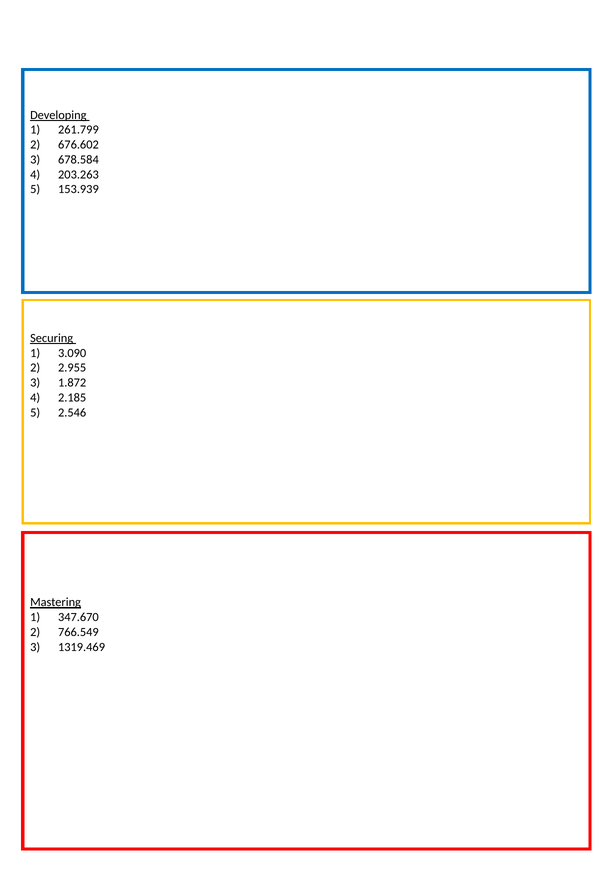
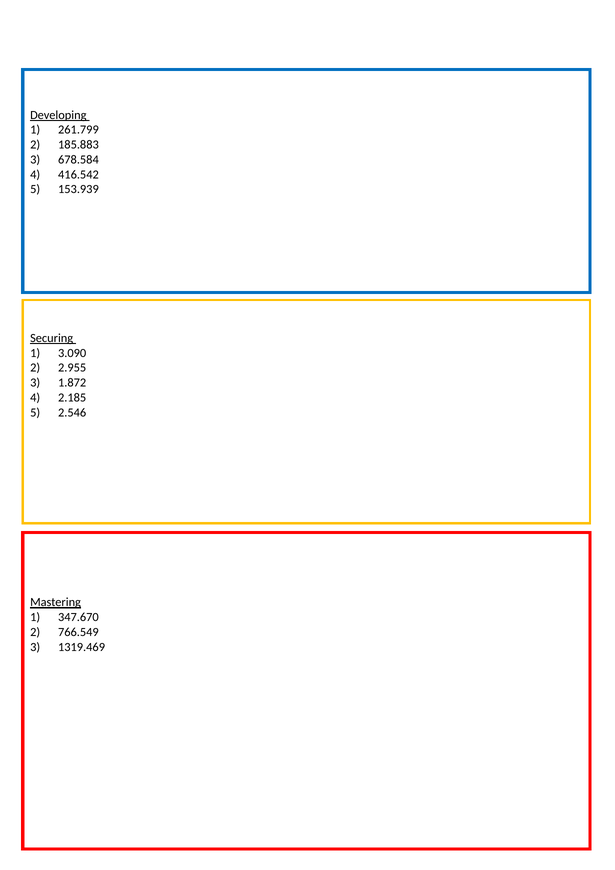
676.602: 676.602 -> 185.883
203.263: 203.263 -> 416.542
